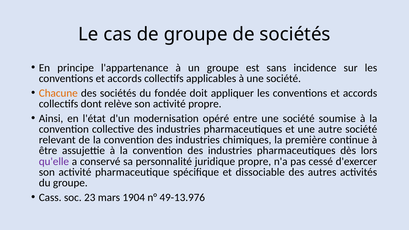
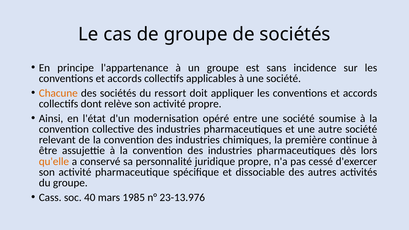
fondée: fondée -> ressort
qu'elle colour: purple -> orange
23: 23 -> 40
1904: 1904 -> 1985
49-13.976: 49-13.976 -> 23-13.976
